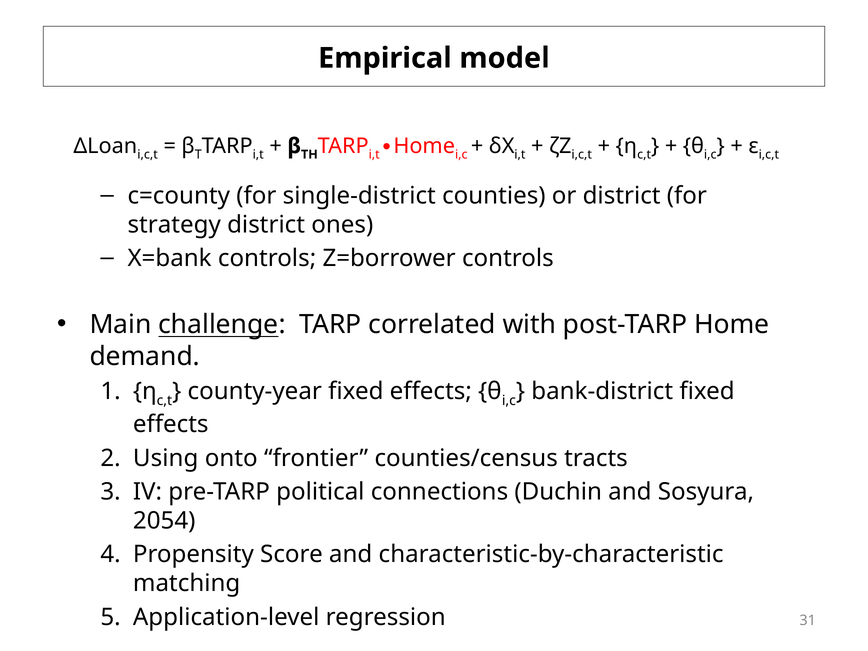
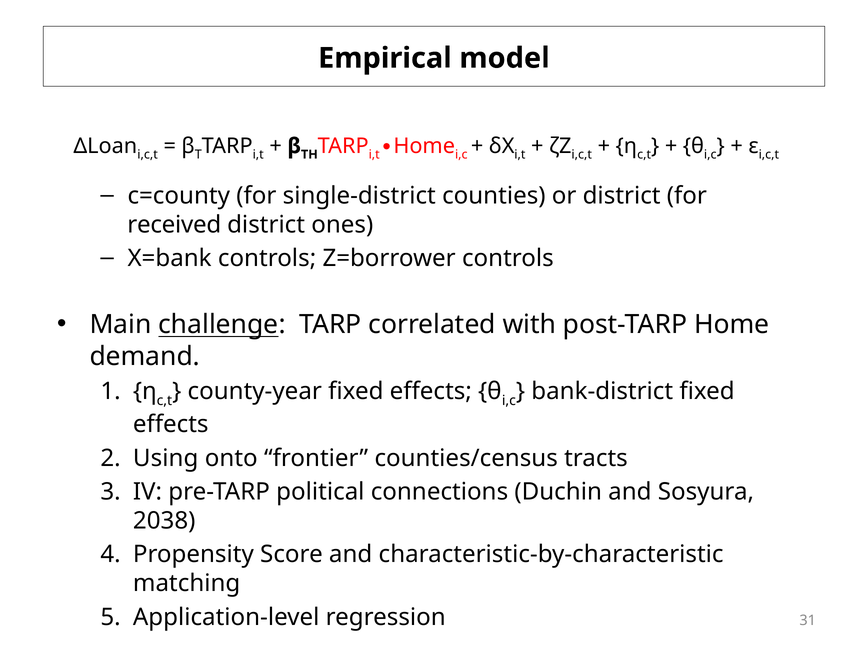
strategy: strategy -> received
2054: 2054 -> 2038
